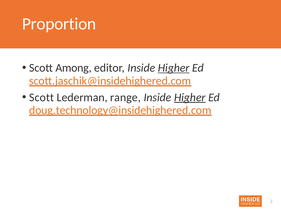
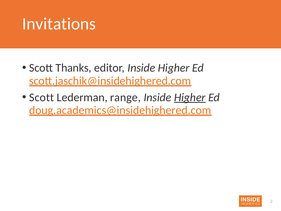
Proportion: Proportion -> Invitations
Among: Among -> Thanks
Higher at (174, 68) underline: present -> none
doug.technology@insidehighered.com: doug.technology@insidehighered.com -> doug.academics@insidehighered.com
